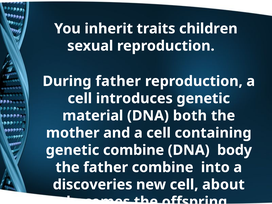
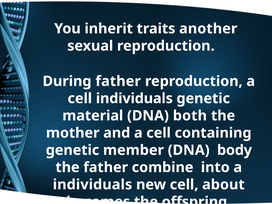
children: children -> another
cell introduces: introduces -> individuals
genetic combine: combine -> member
discoveries at (93, 185): discoveries -> individuals
